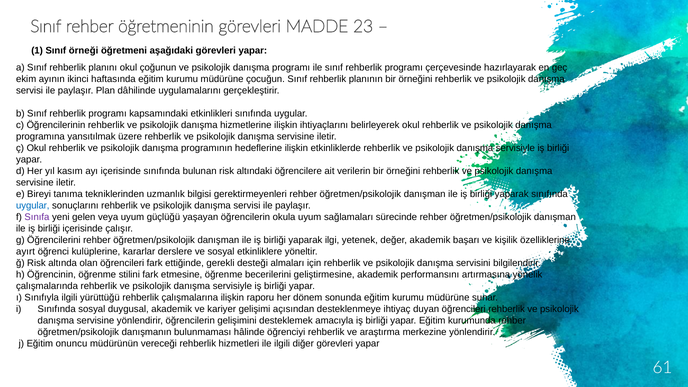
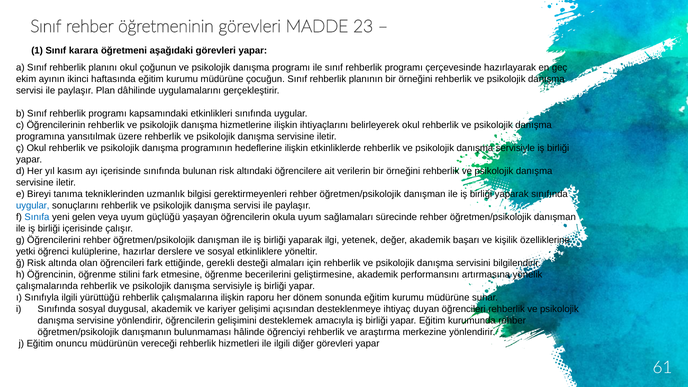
örneği: örneği -> karara
Sınıfa colour: purple -> blue
ayırt: ayırt -> yetki
kararlar: kararlar -> hazırlar
